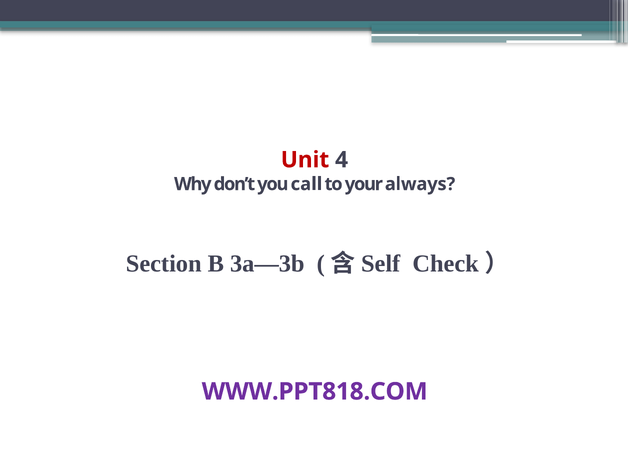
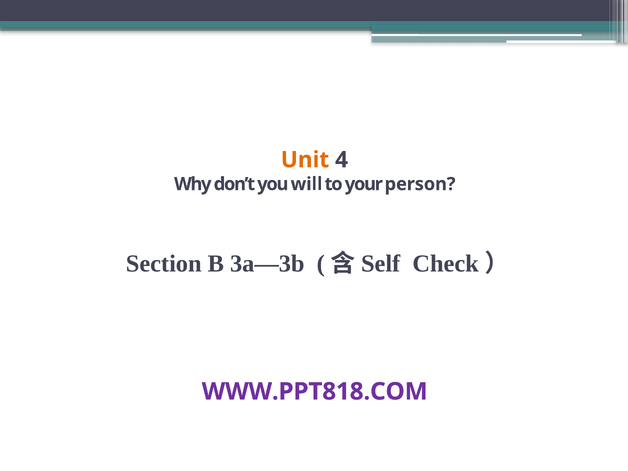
Unit colour: red -> orange
call: call -> will
always: always -> person
